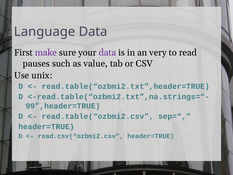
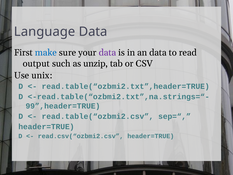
make colour: purple -> blue
an very: very -> data
pauses: pauses -> output
value: value -> unzip
